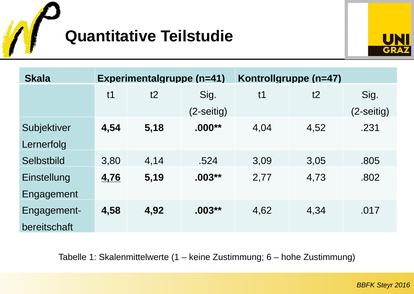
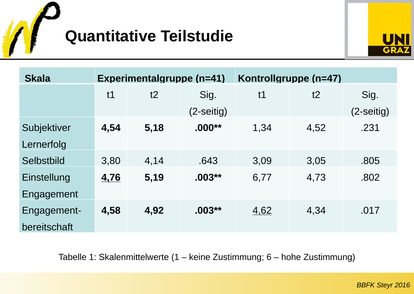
4,04: 4,04 -> 1,34
.524: .524 -> .643
2,77: 2,77 -> 6,77
4,62 underline: none -> present
